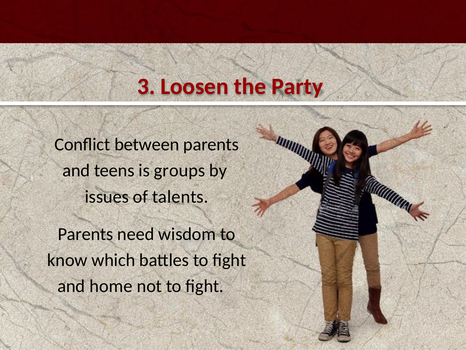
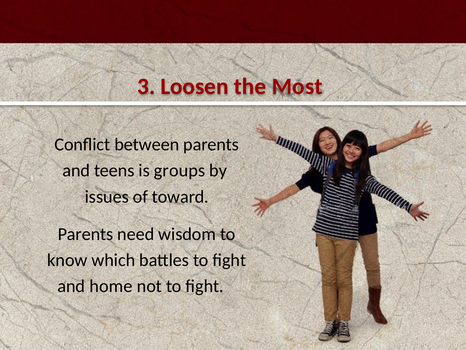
Party: Party -> Most
talents: talents -> toward
